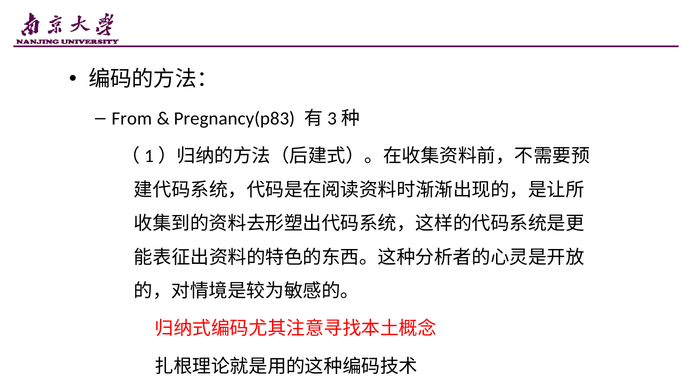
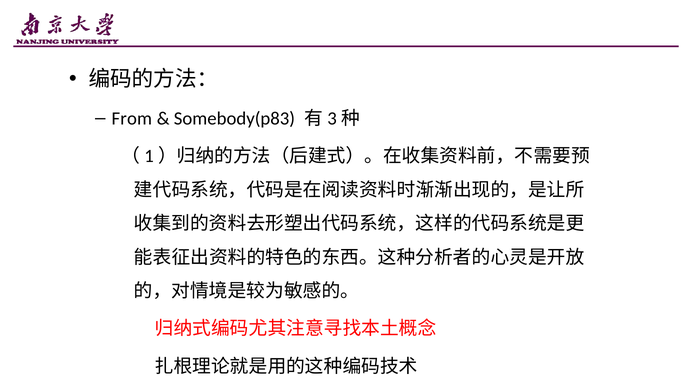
Pregnancy(p83: Pregnancy(p83 -> Somebody(p83
